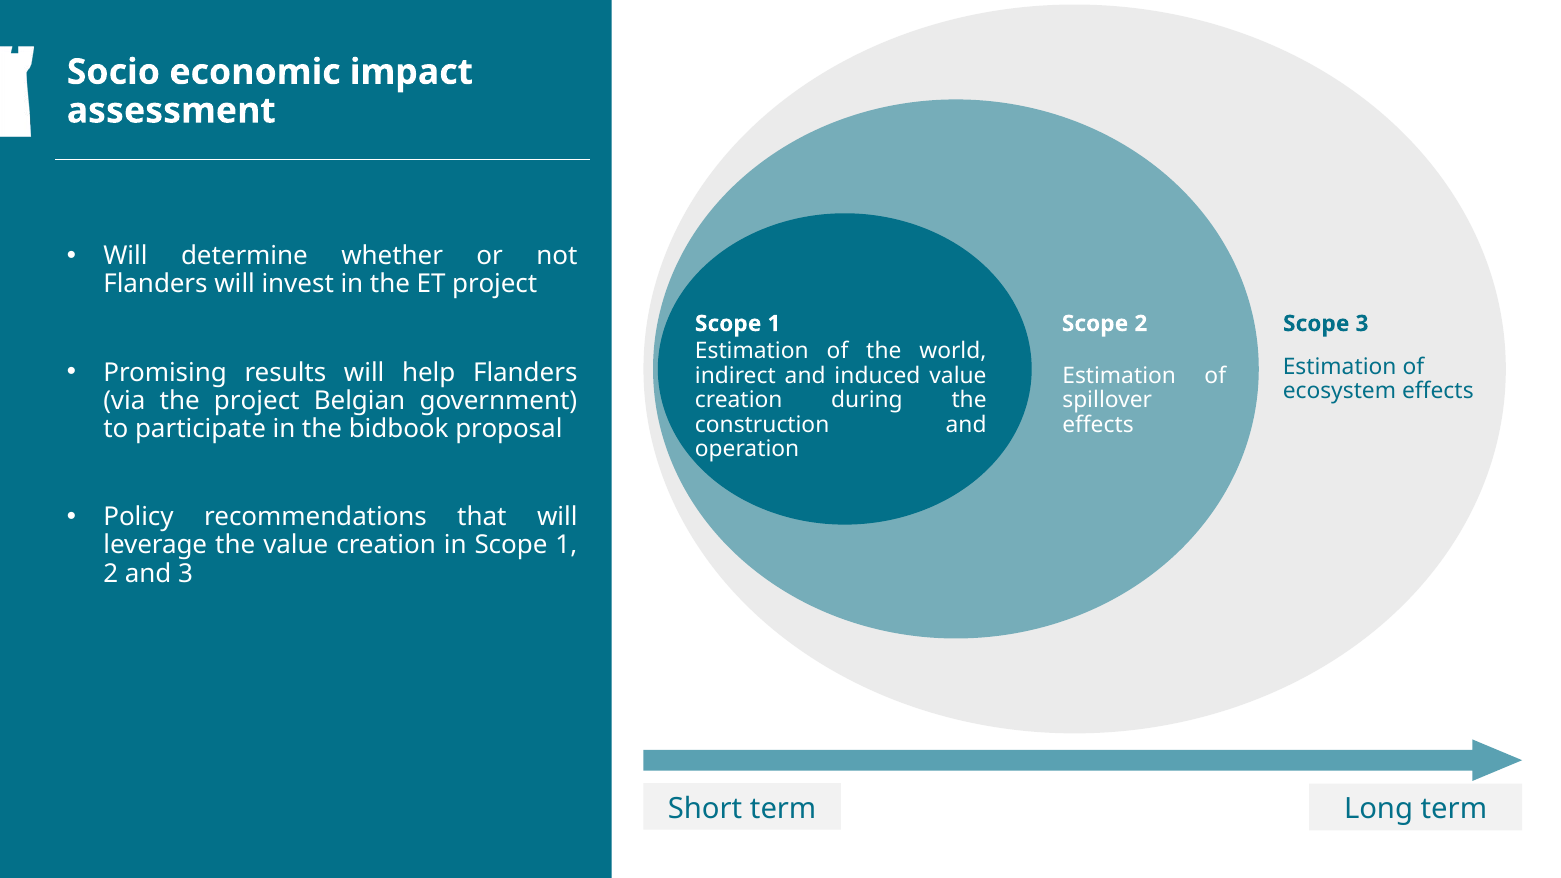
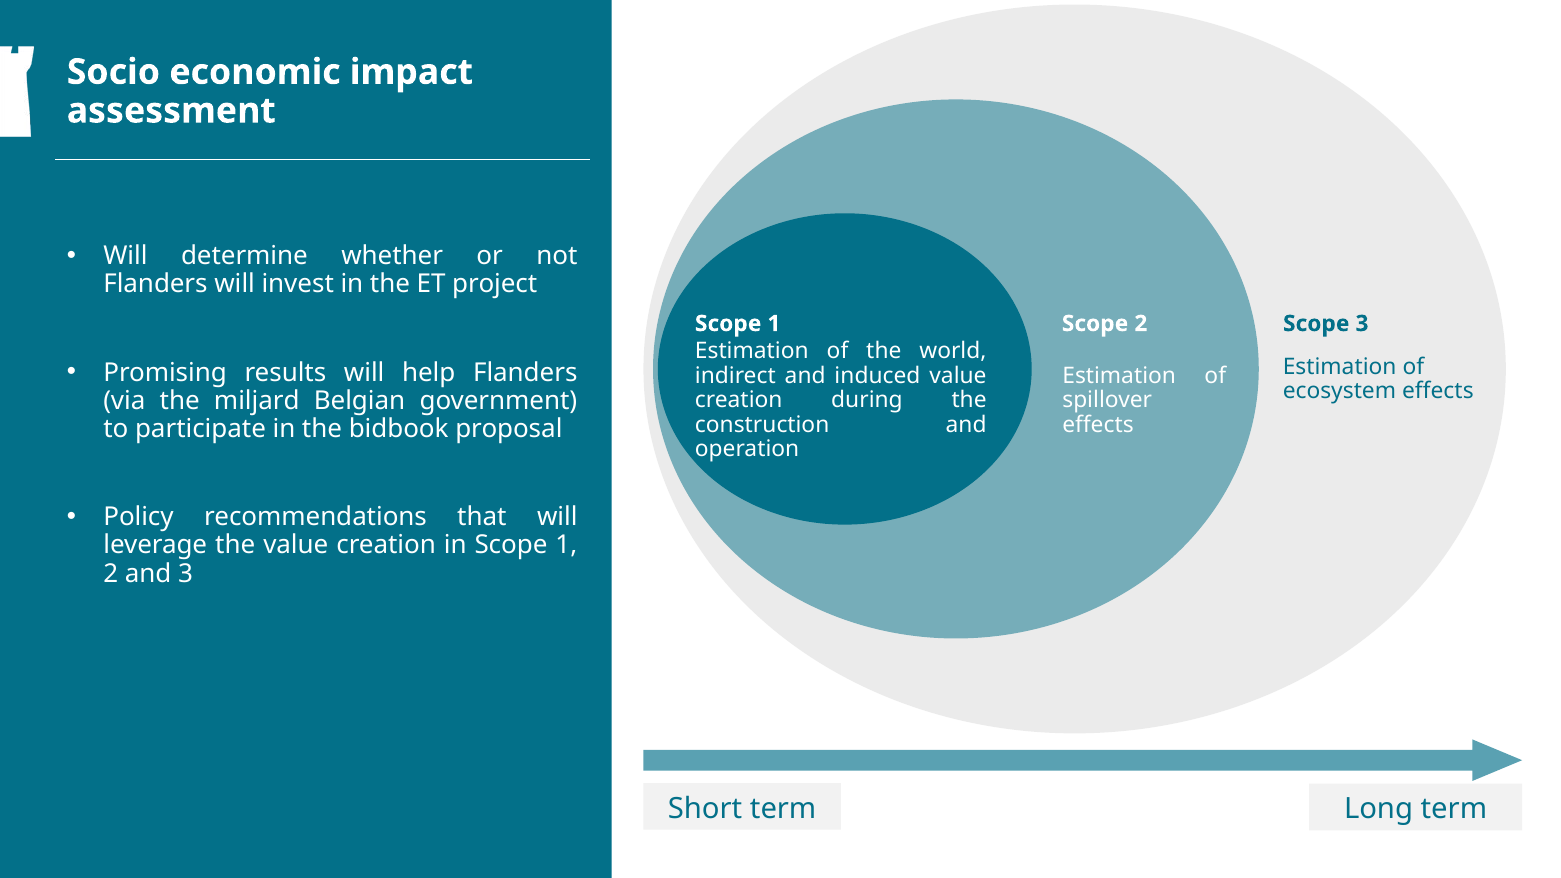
the project: project -> miljard
